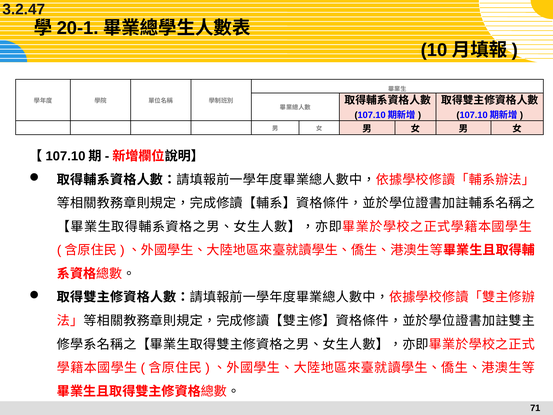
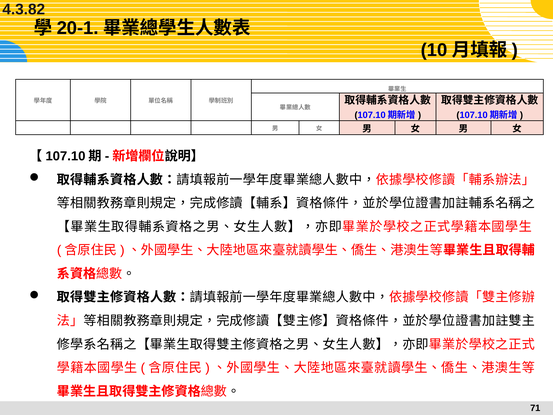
3.2.47: 3.2.47 -> 4.3.82
